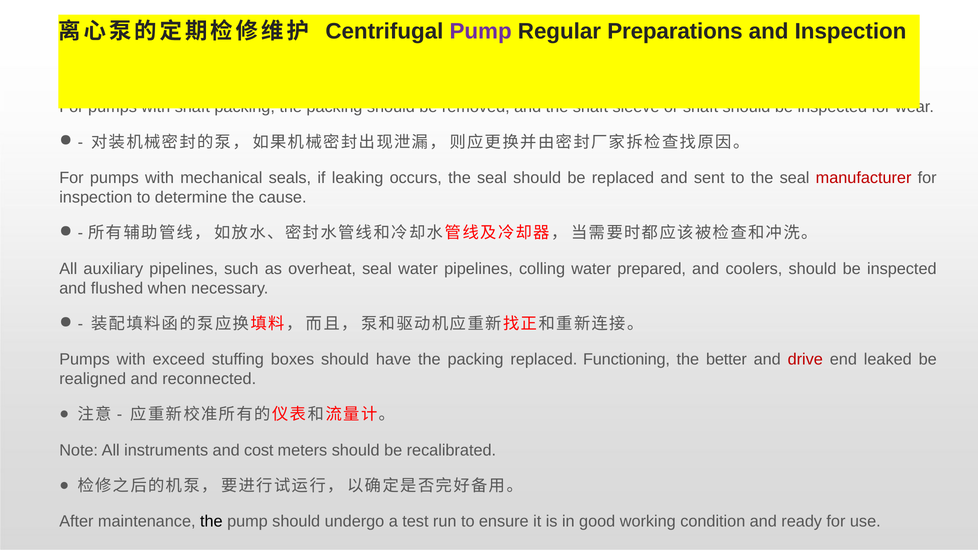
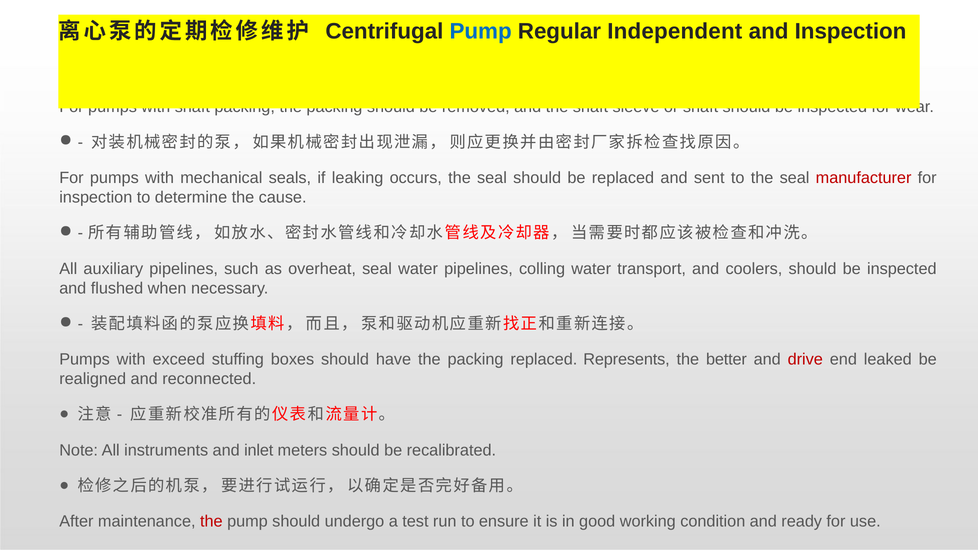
Pump at (481, 32) colour: purple -> blue
Preparations: Preparations -> Independent
prepared: prepared -> transport
Functioning: Functioning -> Represents
cost: cost -> inlet
the at (211, 522) colour: black -> red
